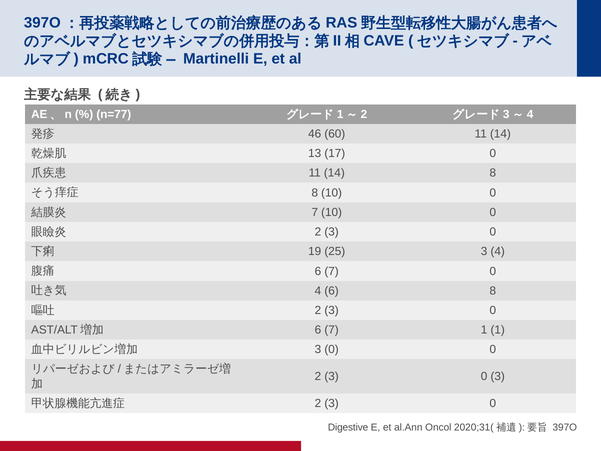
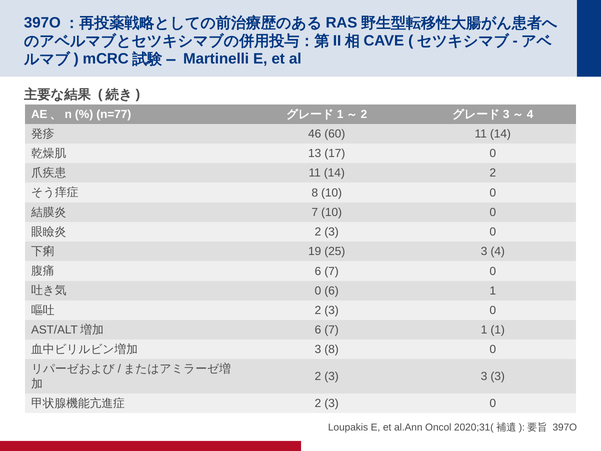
14 8: 8 -> 2
4 at (318, 291): 4 -> 0
6 8: 8 -> 1
0 at (332, 349): 0 -> 8
0 at (484, 376): 0 -> 3
Digestive: Digestive -> Loupakis
